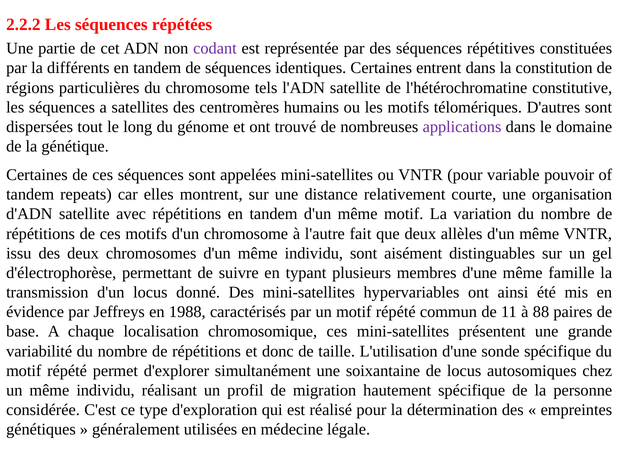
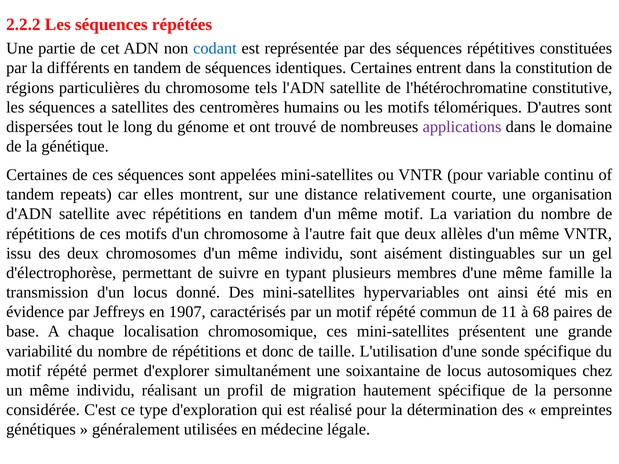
codant colour: purple -> blue
pouvoir: pouvoir -> continu
1988: 1988 -> 1907
88: 88 -> 68
